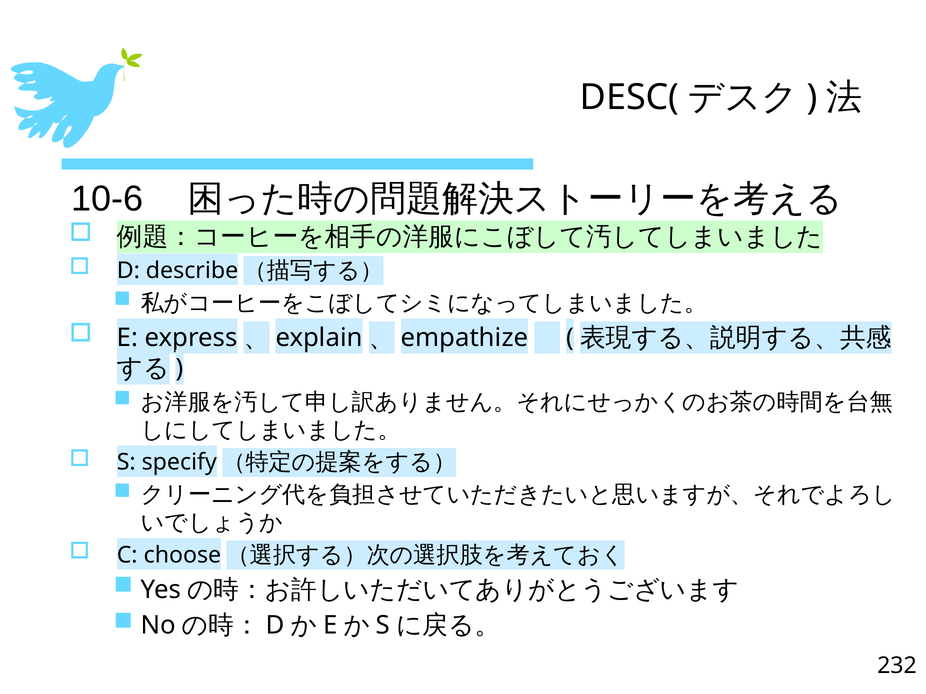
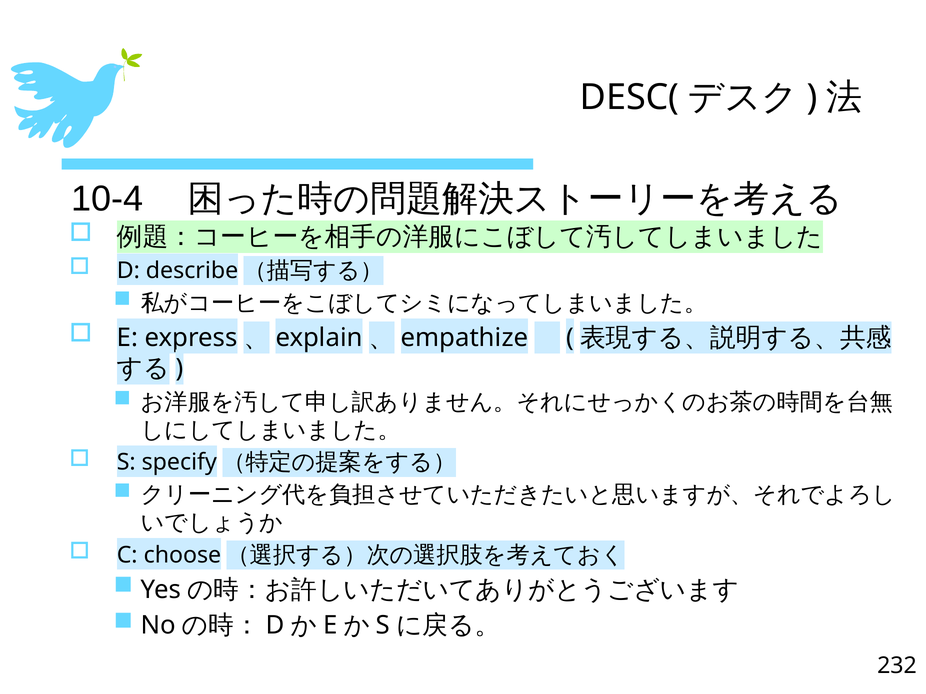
10-6: 10-6 -> 10-4
